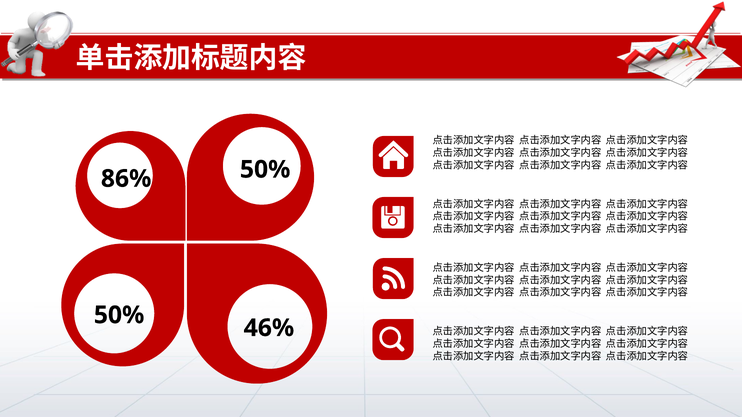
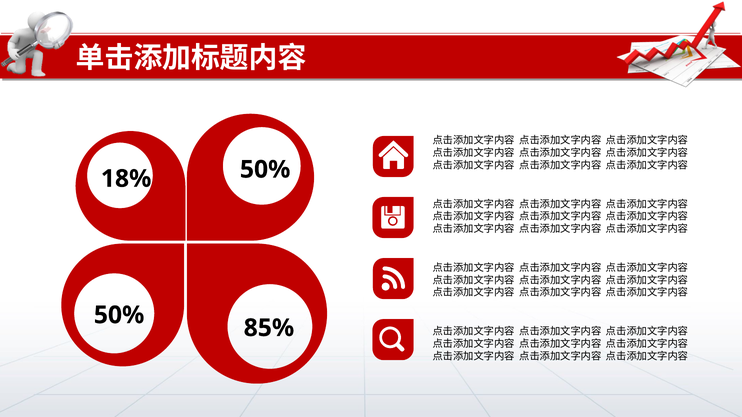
86%: 86% -> 18%
46%: 46% -> 85%
